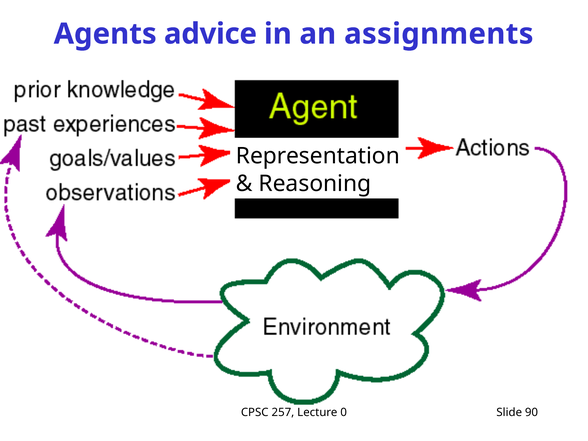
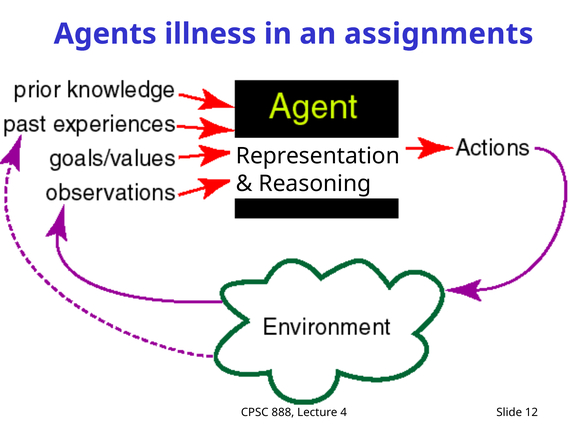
advice: advice -> illness
257: 257 -> 888
0: 0 -> 4
90: 90 -> 12
